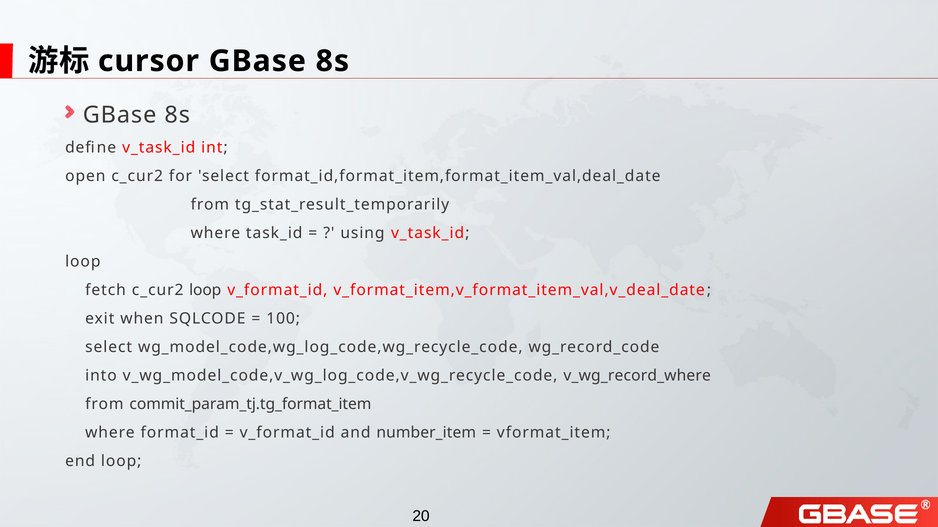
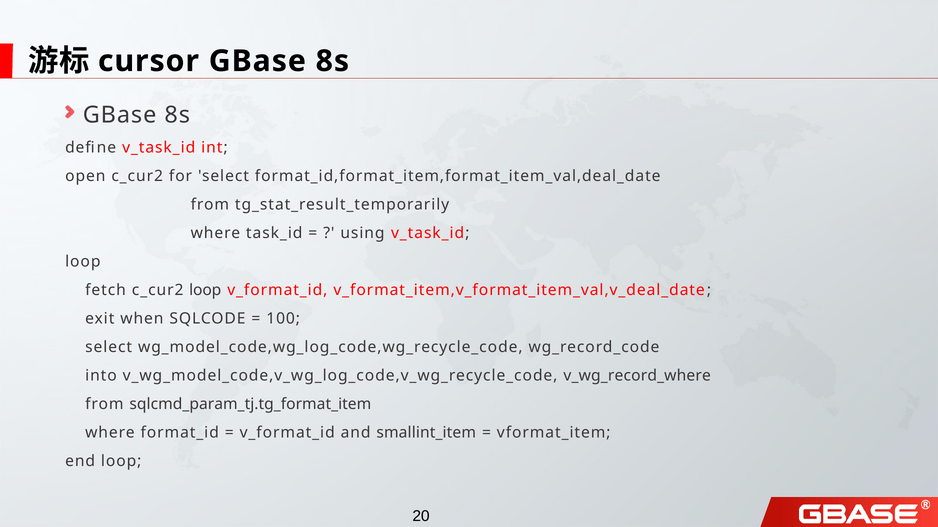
commit_param_tj.tg_format_item: commit_param_tj.tg_format_item -> sqlcmd_param_tj.tg_format_item
number_item: number_item -> smallint_item
